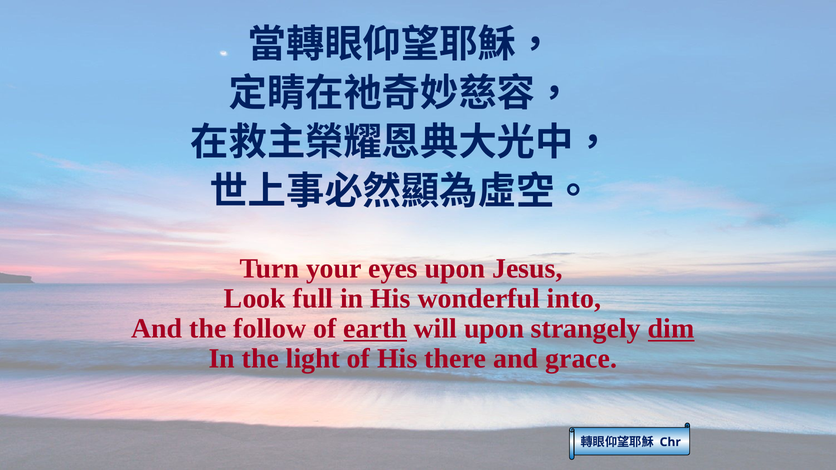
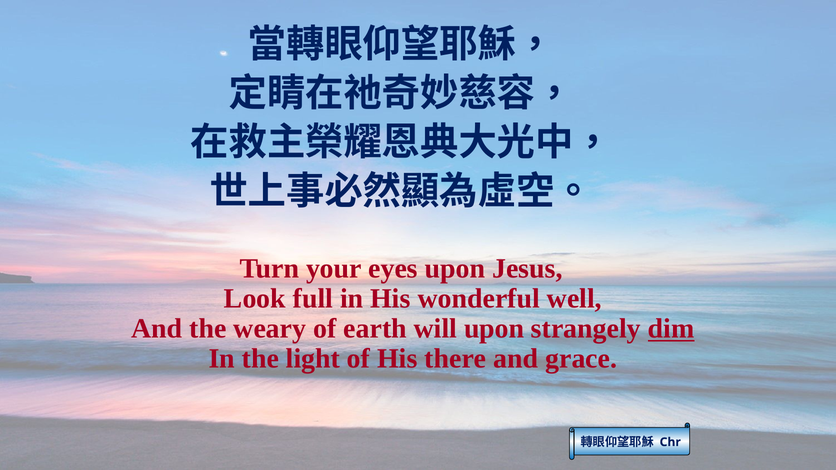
into: into -> well
follow: follow -> weary
earth underline: present -> none
